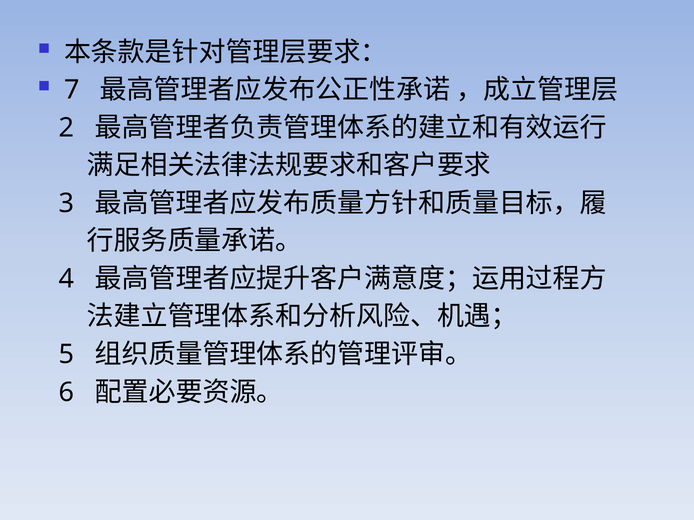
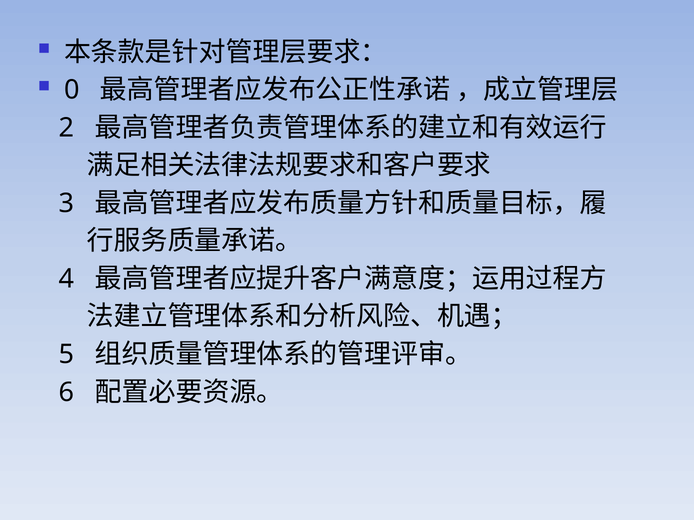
7: 7 -> 0
